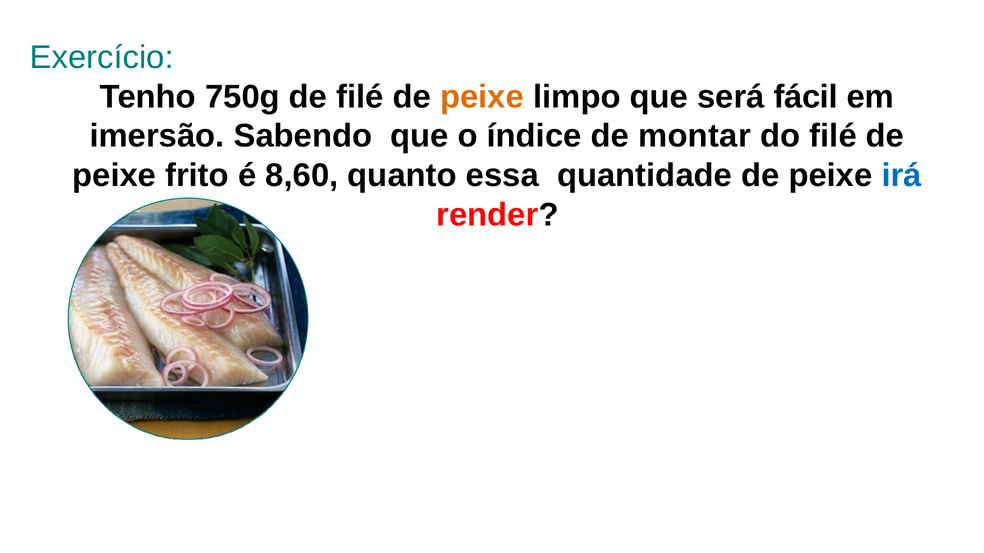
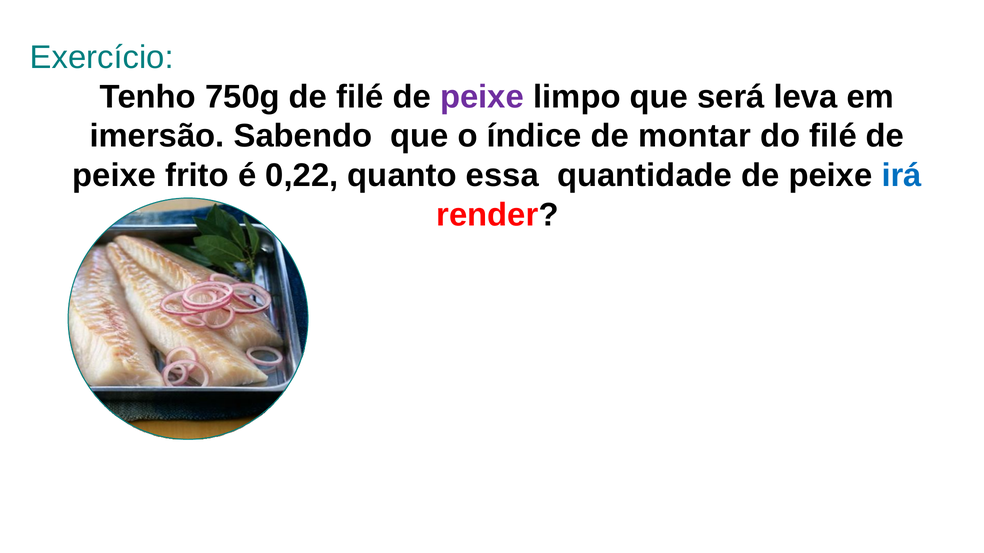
peixe at (482, 97) colour: orange -> purple
fácil: fácil -> leva
8,60: 8,60 -> 0,22
